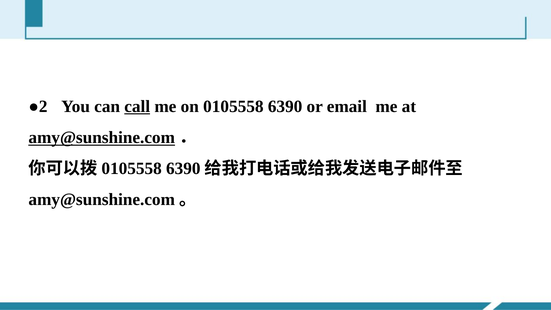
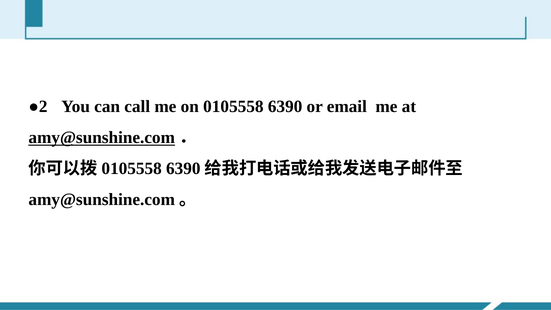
call underline: present -> none
